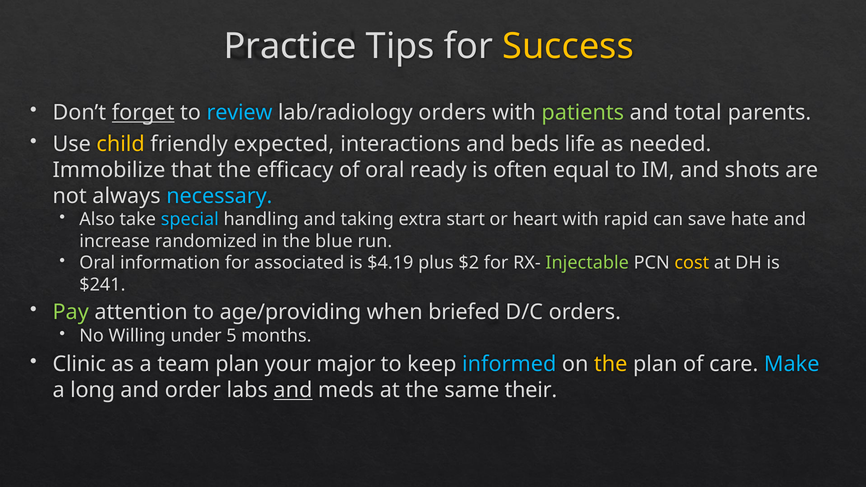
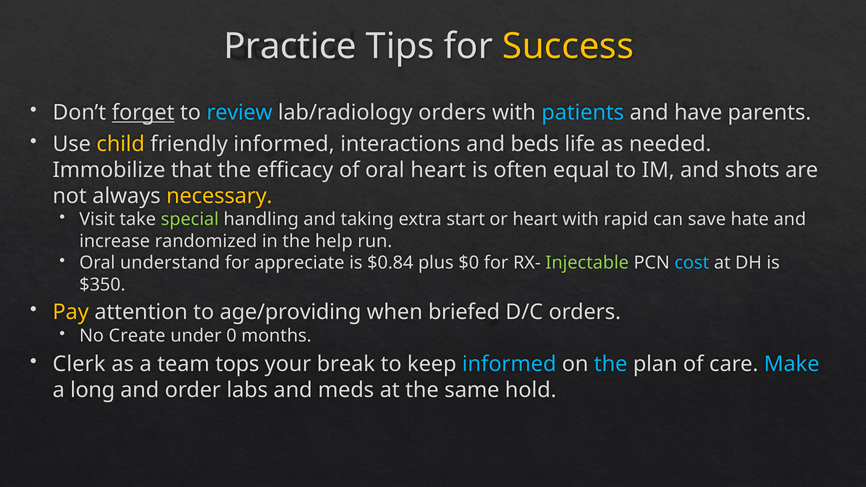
patients colour: light green -> light blue
total: total -> have
friendly expected: expected -> informed
oral ready: ready -> heart
necessary colour: light blue -> yellow
Also: Also -> Visit
special colour: light blue -> light green
blue: blue -> help
information: information -> understand
associated: associated -> appreciate
$4.19: $4.19 -> $0.84
$2: $2 -> $0
cost colour: yellow -> light blue
$241: $241 -> $350
Pay colour: light green -> yellow
Willing: Willing -> Create
5: 5 -> 0
Clinic: Clinic -> Clerk
team plan: plan -> tops
major: major -> break
the at (611, 364) colour: yellow -> light blue
and at (293, 390) underline: present -> none
their: their -> hold
